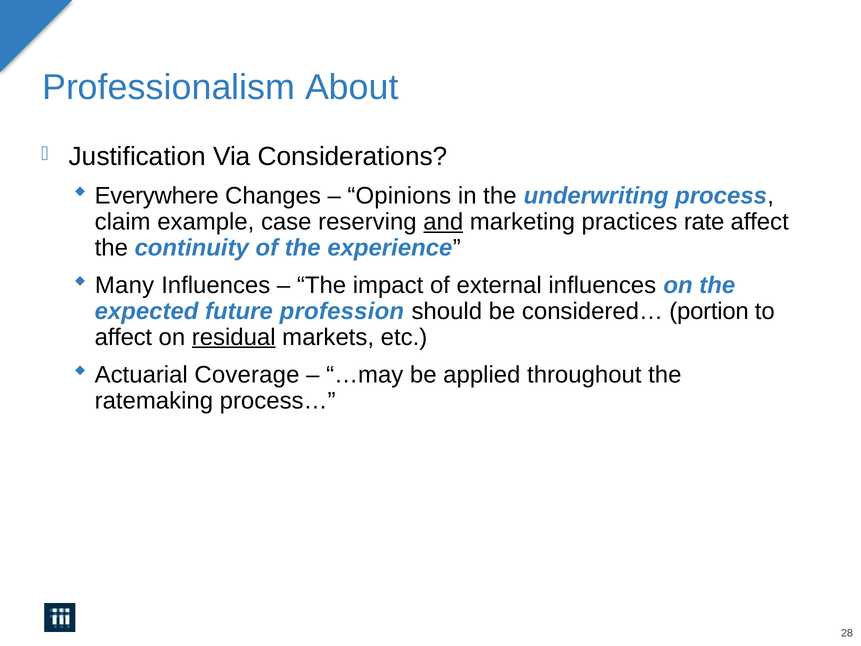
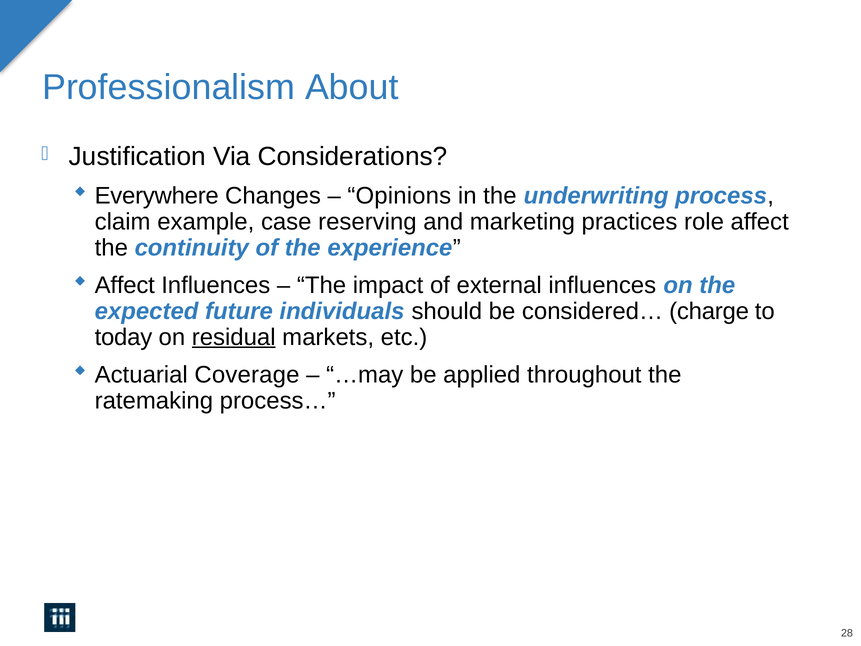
and underline: present -> none
rate: rate -> role
Many at (125, 285): Many -> Affect
profession: profession -> individuals
portion: portion -> charge
affect at (123, 337): affect -> today
